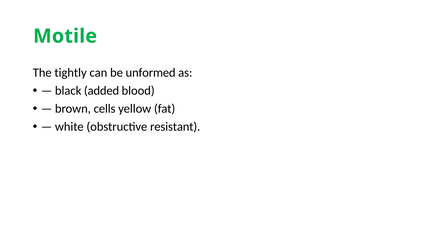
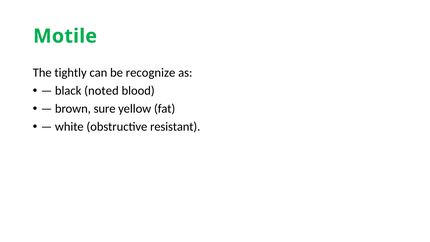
unformed: unformed -> recognize
added: added -> noted
cells: cells -> sure
